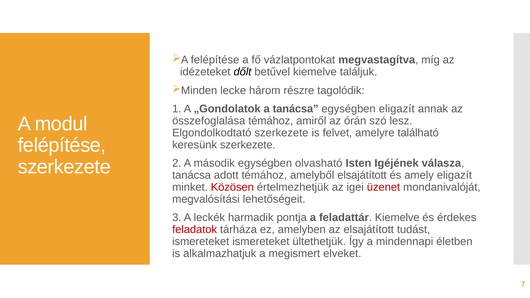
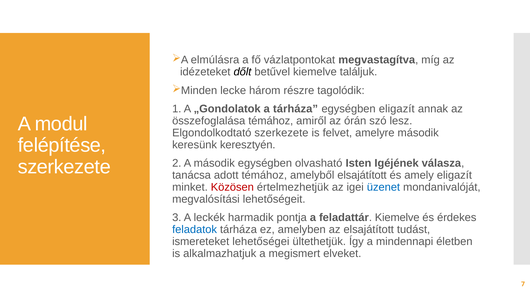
felépítése at (215, 60): felépítése -> elmúlásra
a tanácsa: tanácsa -> tárháza
amelyre található: található -> második
keresünk szerkezete: szerkezete -> keresztyén
üzenet colour: red -> blue
feladatok colour: red -> blue
ismereteket ismereteket: ismereteket -> lehetőségei
